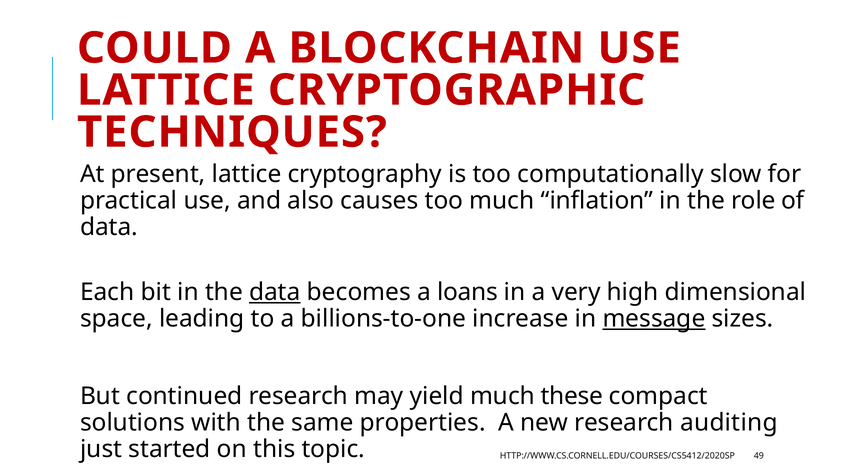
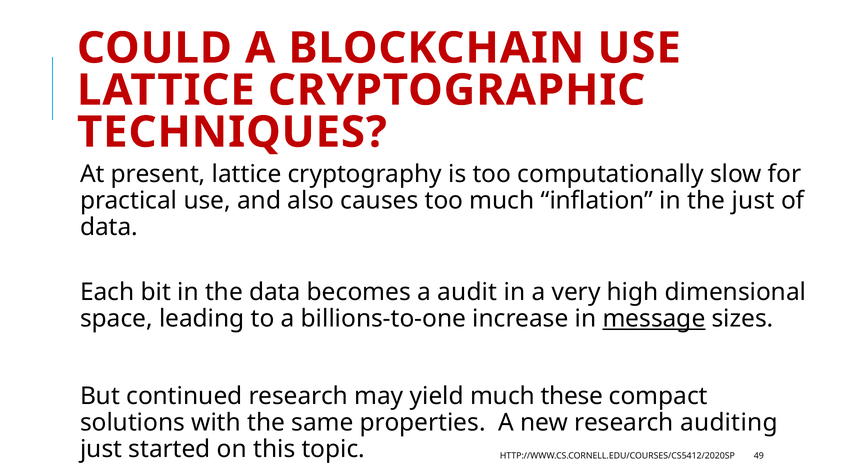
the role: role -> just
data at (275, 292) underline: present -> none
loans: loans -> audit
